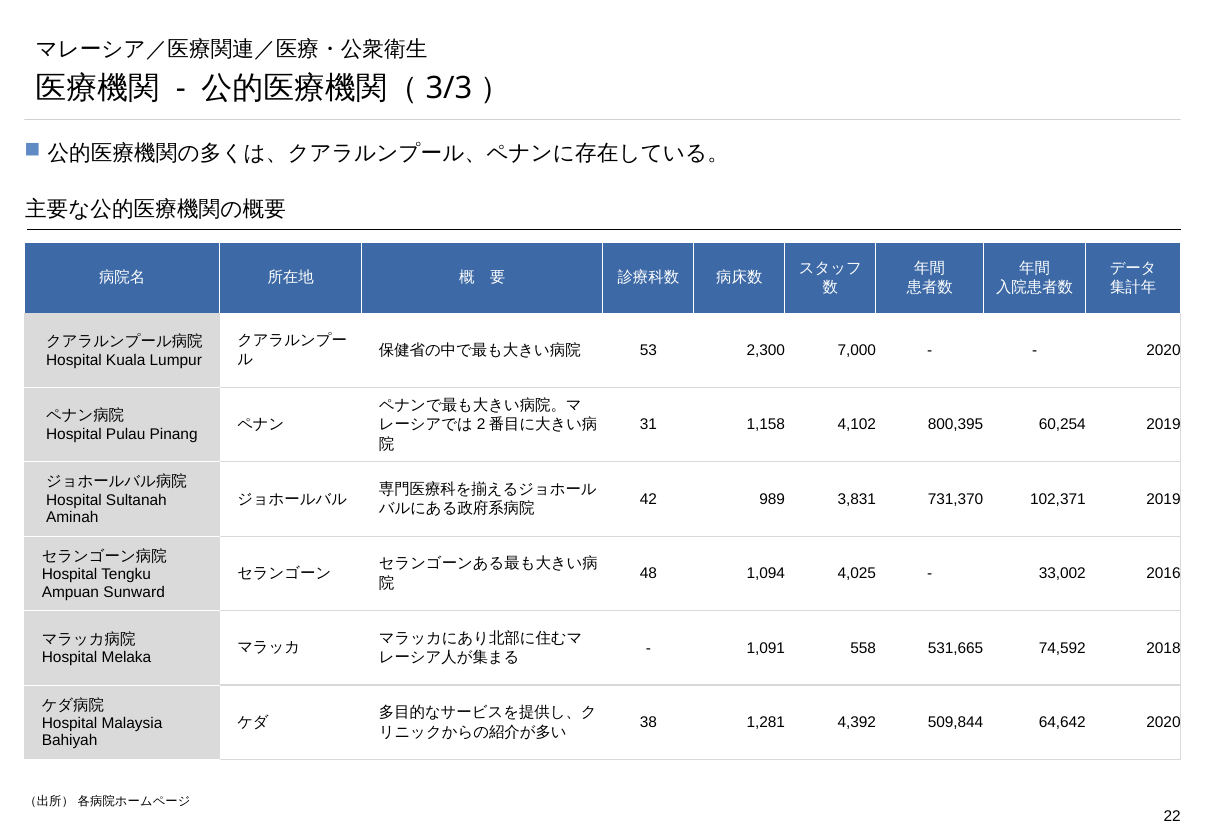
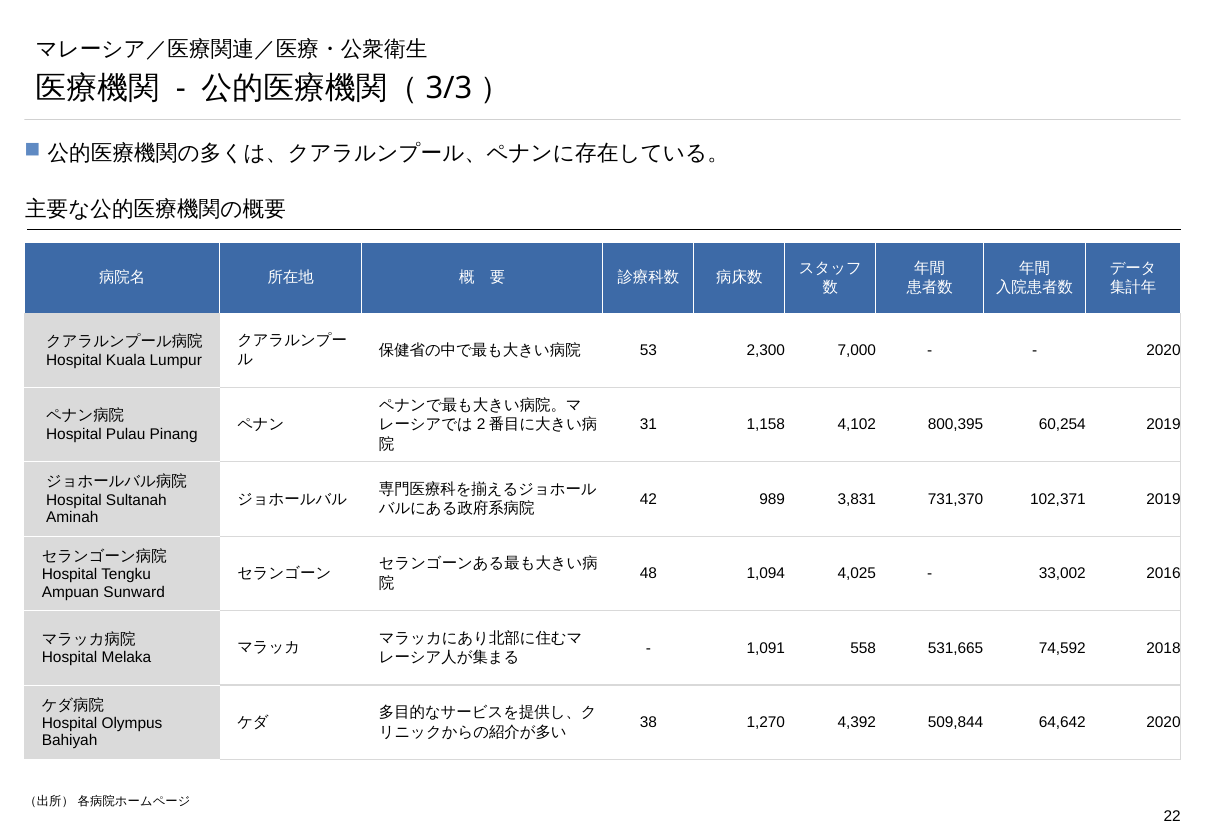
1,281: 1,281 -> 1,270
Malaysia: Malaysia -> Olympus
